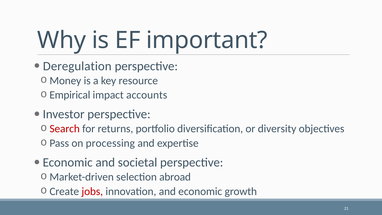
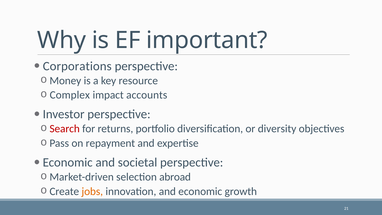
Deregulation: Deregulation -> Corporations
Empirical: Empirical -> Complex
processing: processing -> repayment
jobs colour: red -> orange
